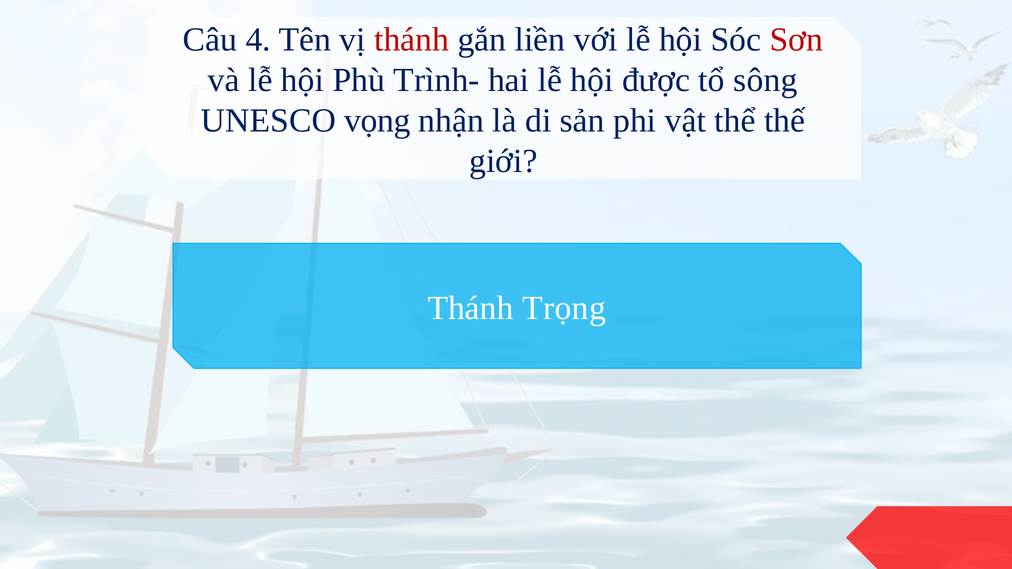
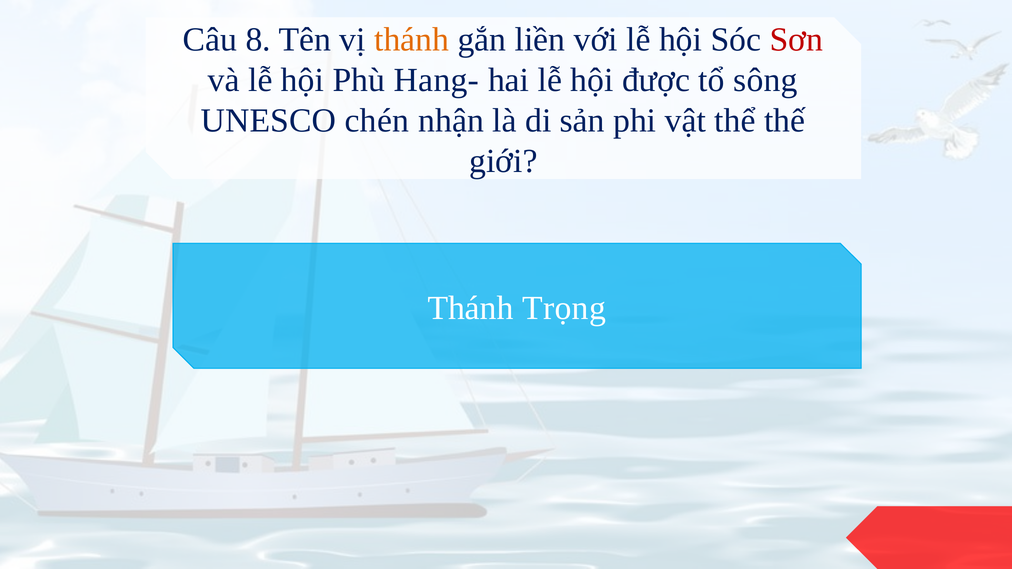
4: 4 -> 8
thánh at (412, 40) colour: red -> orange
Trình-: Trình- -> Hang-
vọng: vọng -> chén
